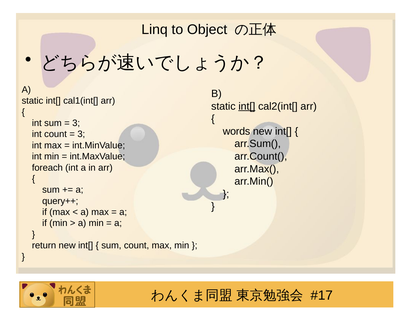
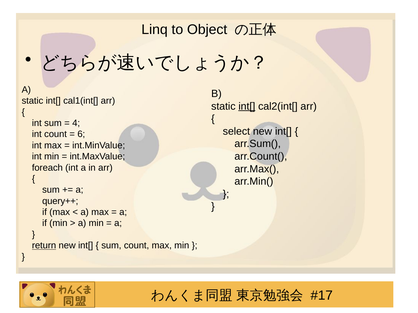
3 at (76, 123): 3 -> 4
words: words -> select
3 at (81, 134): 3 -> 6
return underline: none -> present
